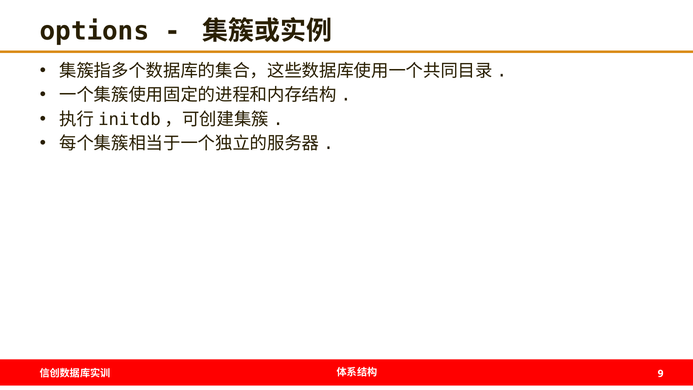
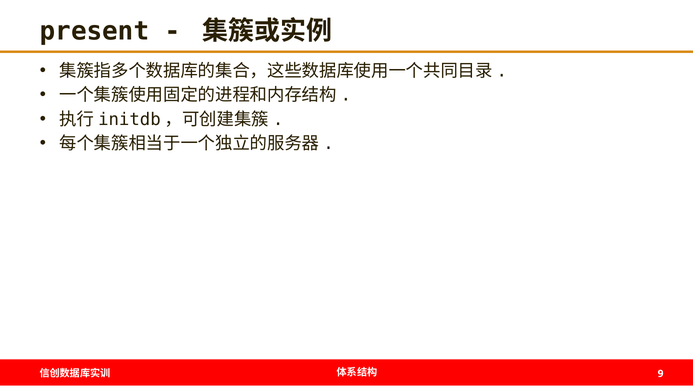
options: options -> present
